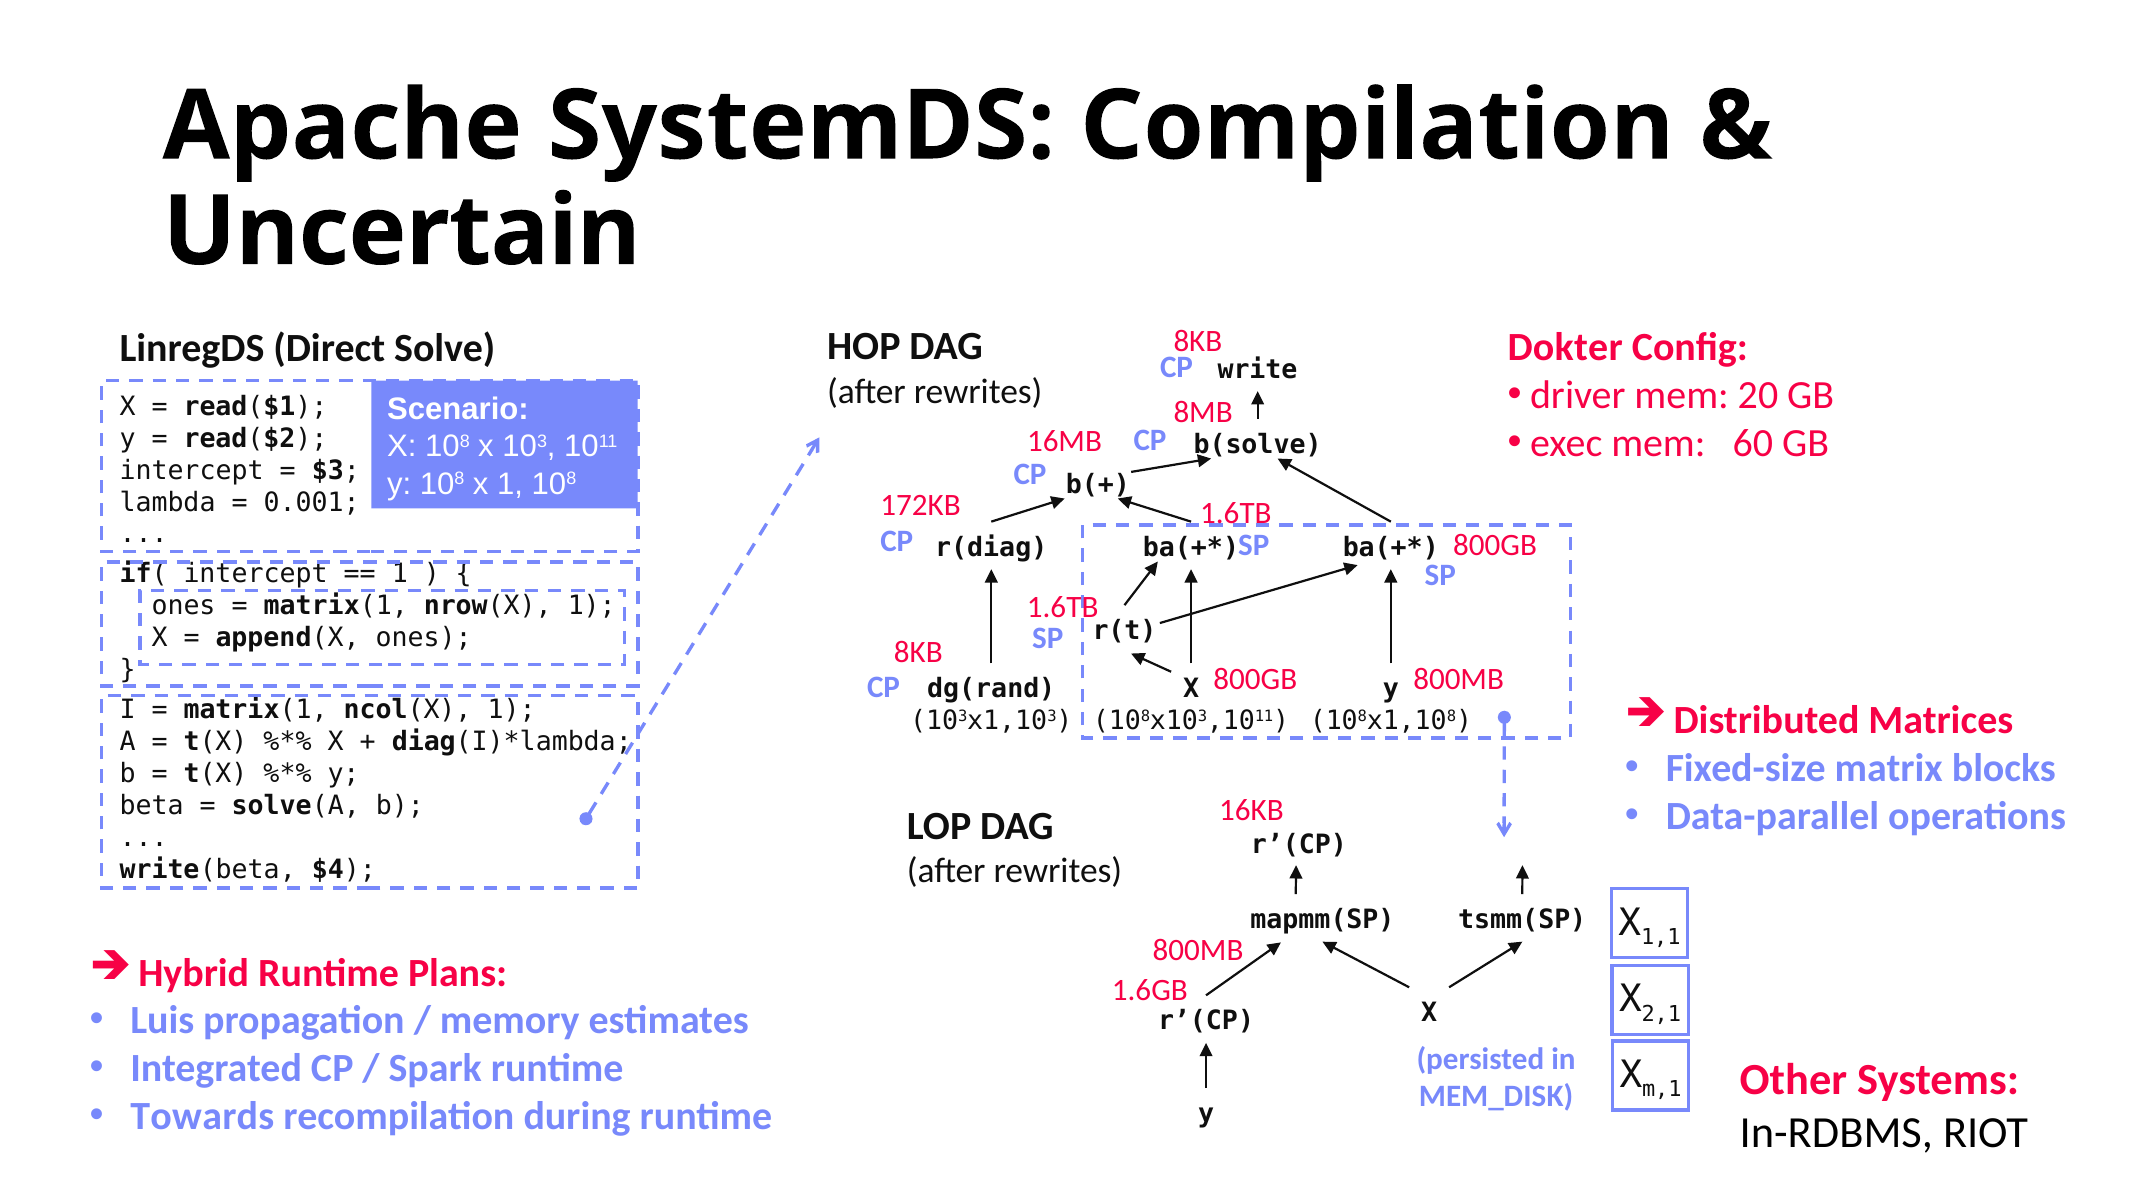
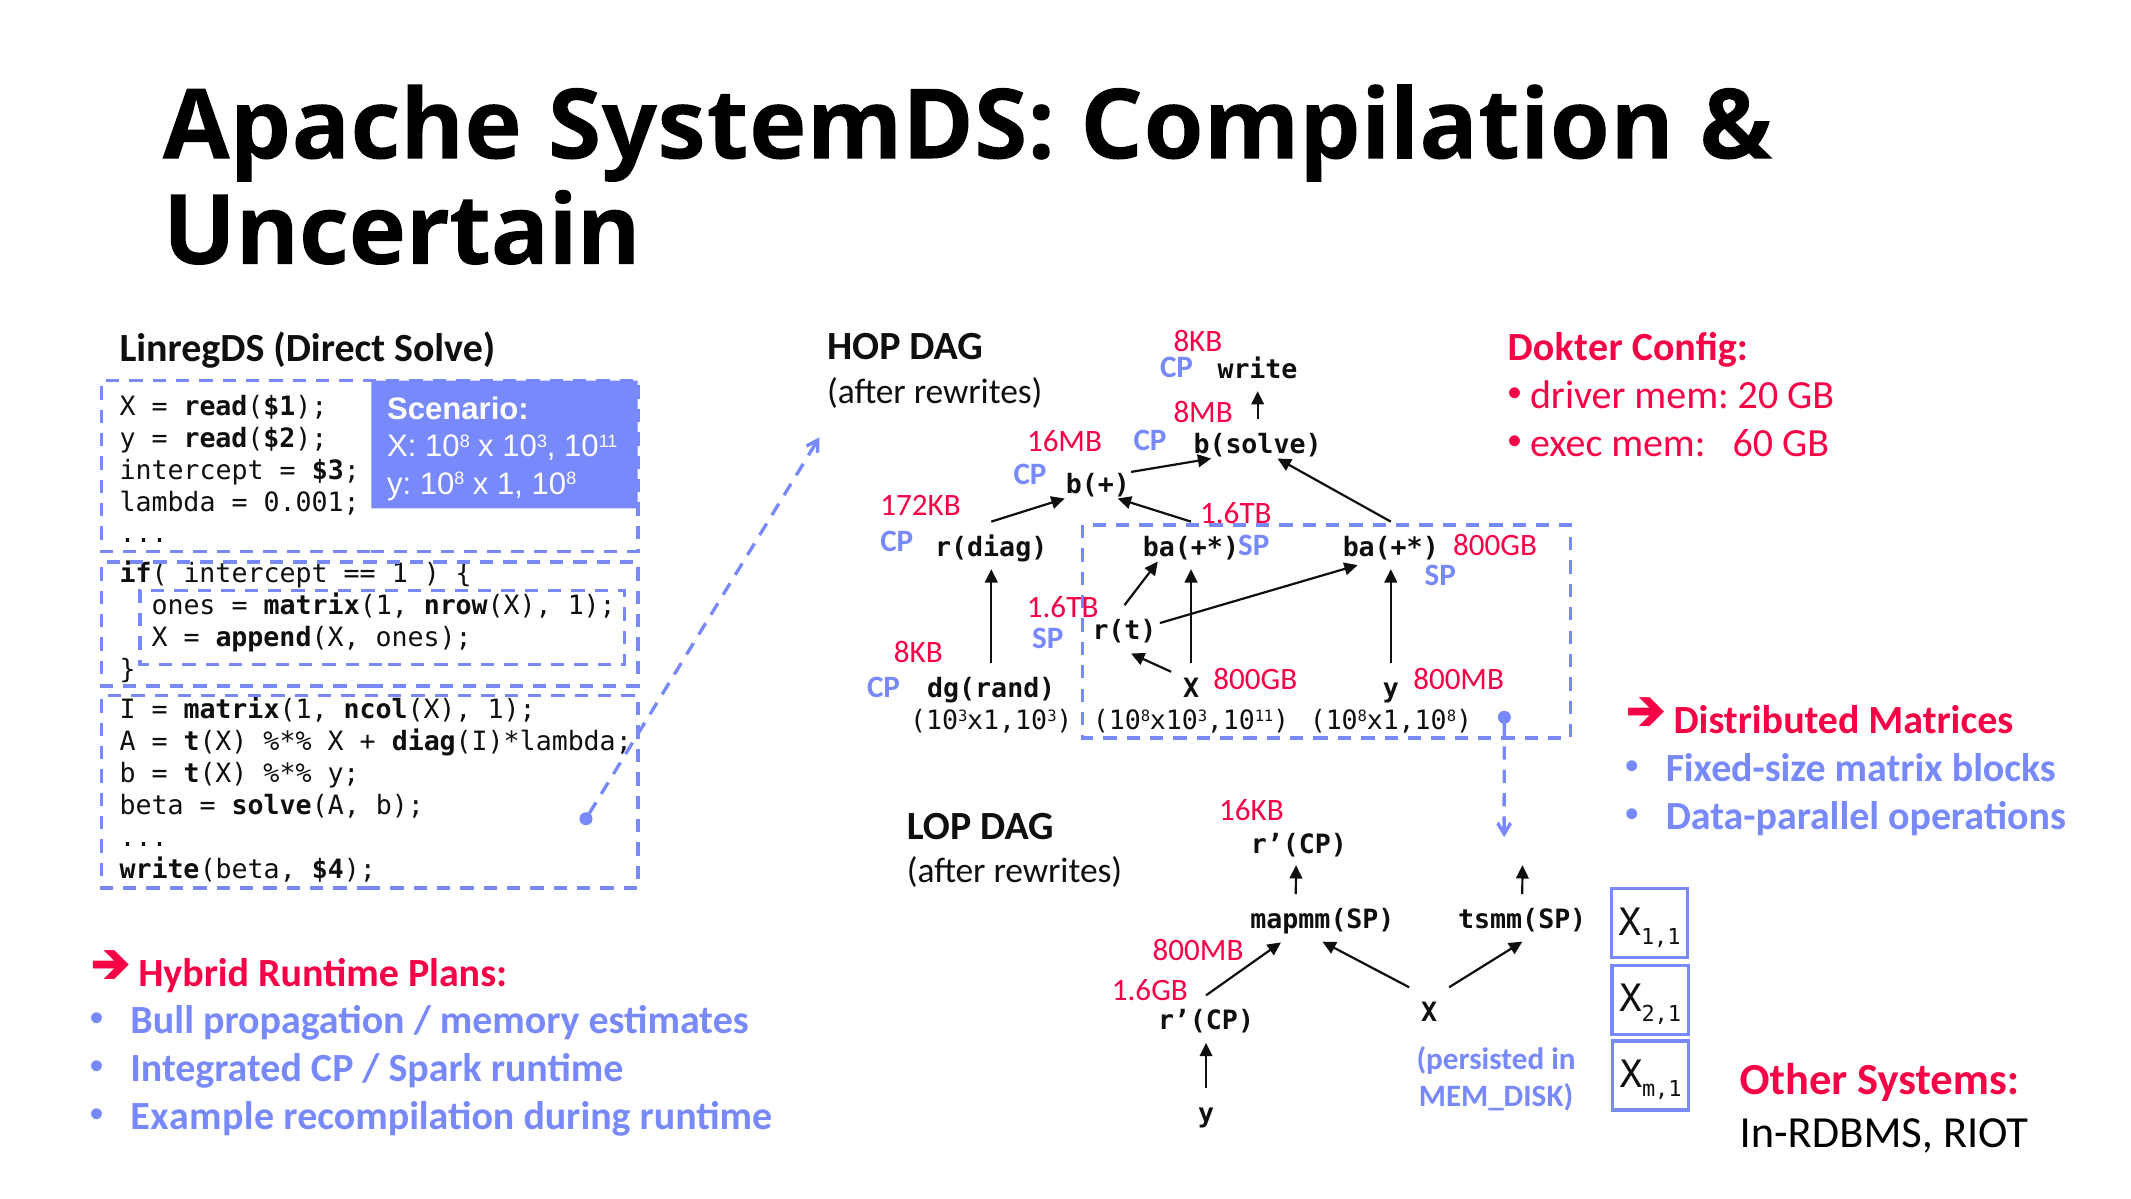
Luis: Luis -> Bull
Towards: Towards -> Example
